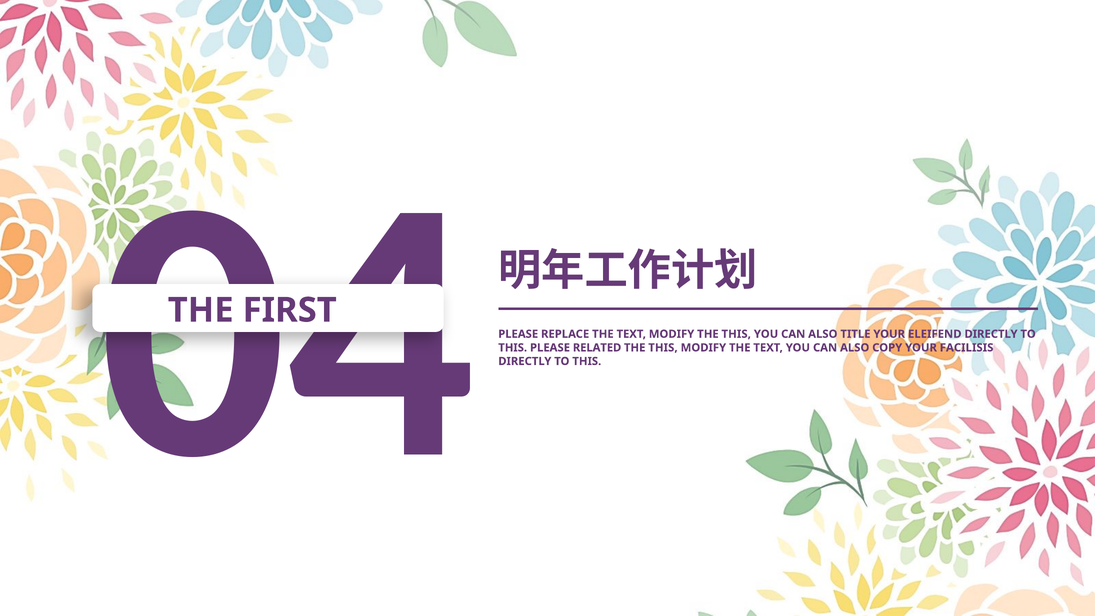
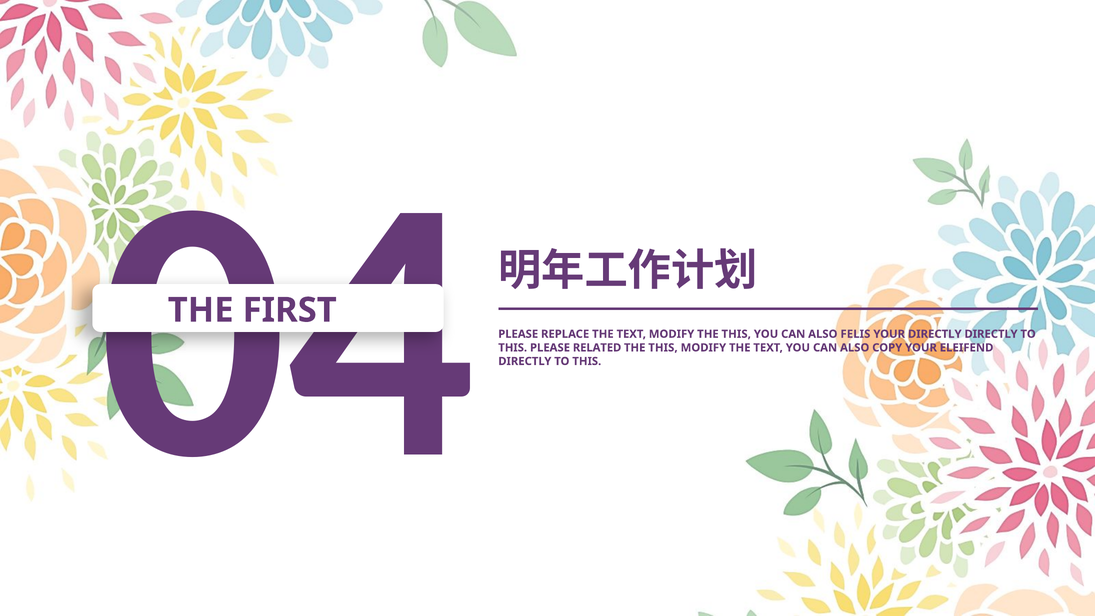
TITLE: TITLE -> FELIS
YOUR ELEIFEND: ELEIFEND -> DIRECTLY
FACILISIS: FACILISIS -> ELEIFEND
